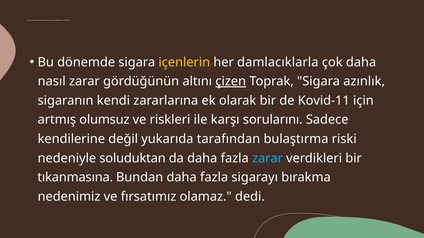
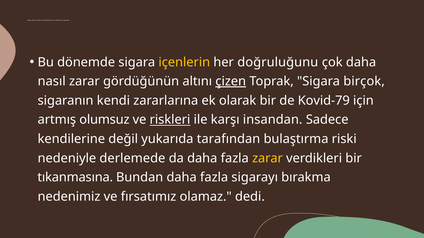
damlacıklarla: damlacıklarla -> doğruluğunu
azınlık: azınlık -> birçok
Kovid-11: Kovid-11 -> Kovid-79
riskleri underline: none -> present
sorularını: sorularını -> insandan
soluduktan: soluduktan -> derlemede
zarar at (267, 158) colour: light blue -> yellow
